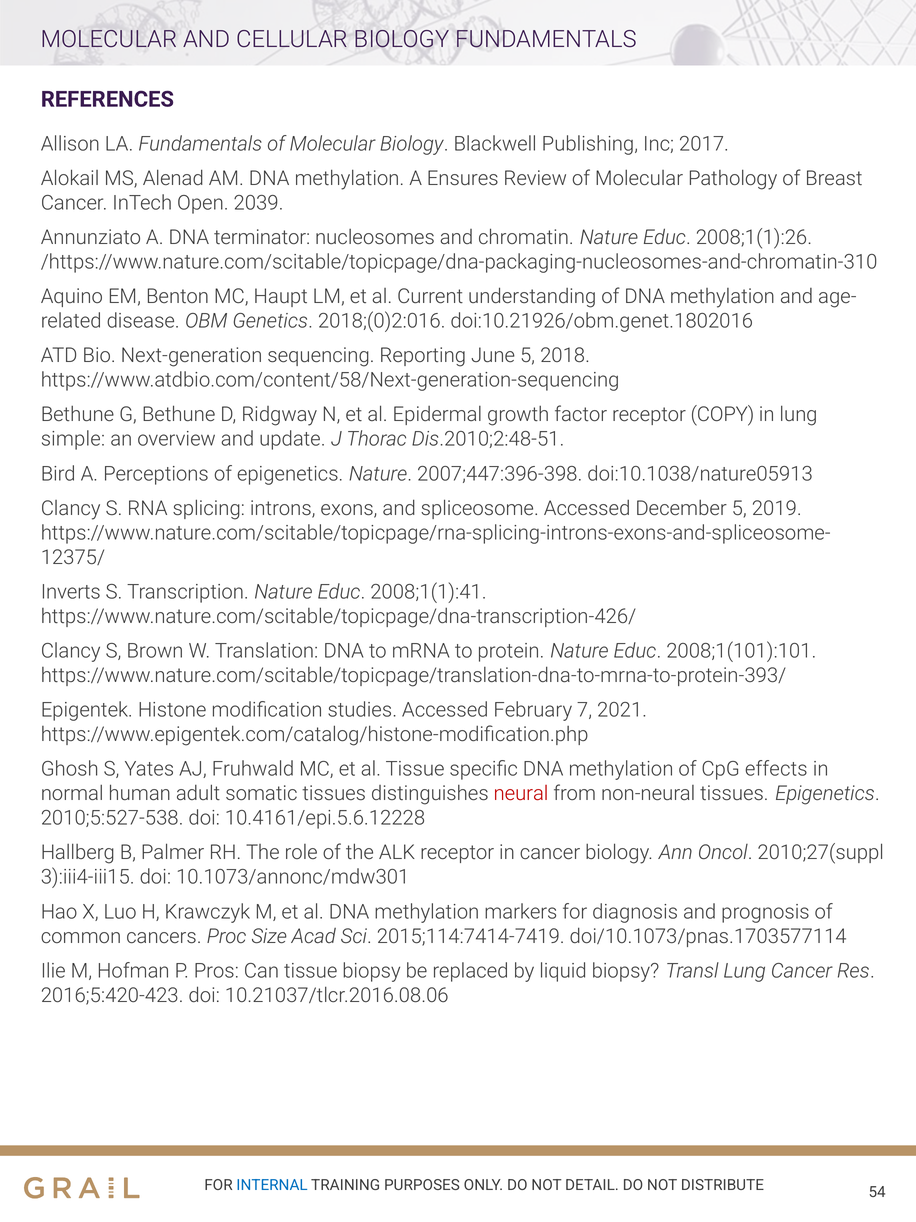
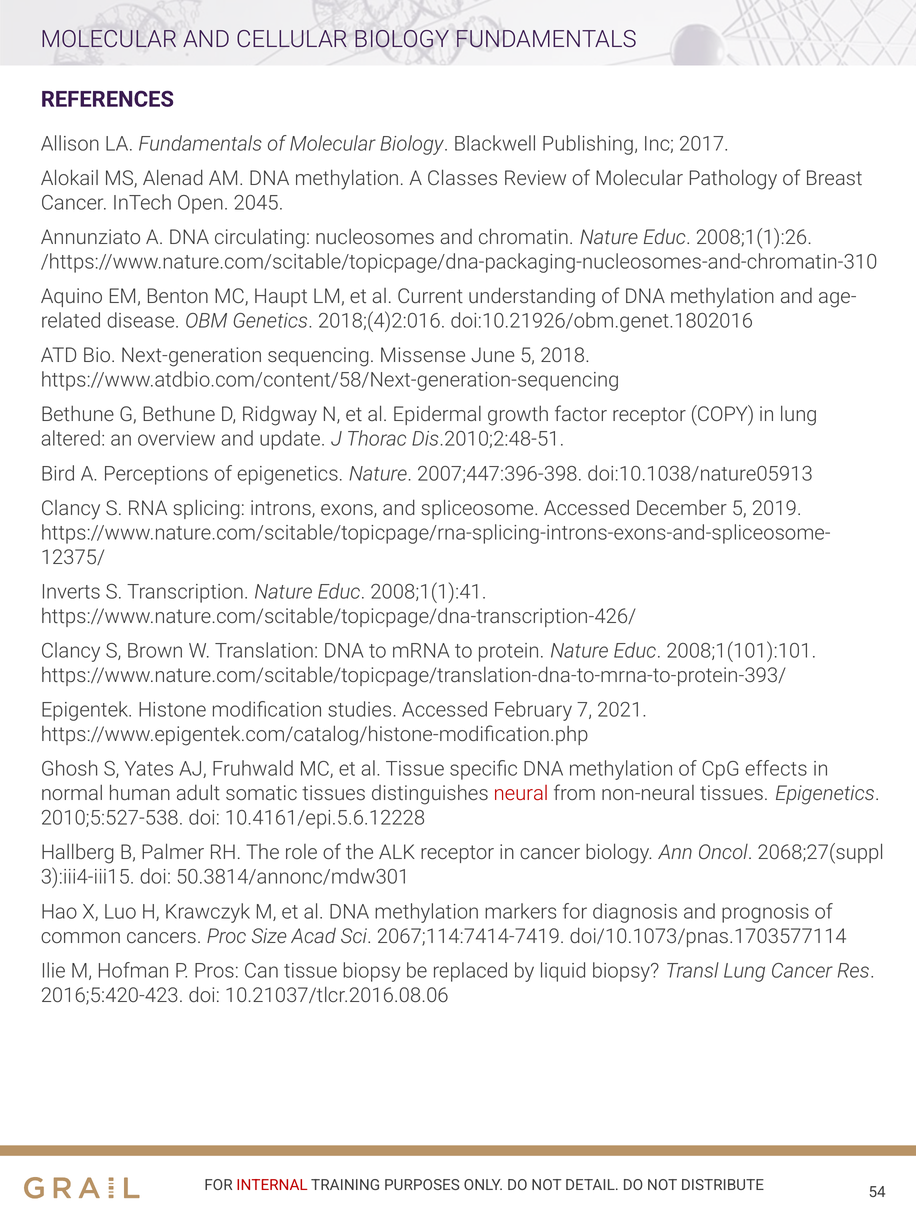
Ensures: Ensures -> Classes
2039: 2039 -> 2045
terminator: terminator -> circulating
2018;(0)2:016: 2018;(0)2:016 -> 2018;(4)2:016
Reporting: Reporting -> Missense
simple: simple -> altered
2010;27(suppl: 2010;27(suppl -> 2068;27(suppl
10.1073/annonc/mdw301: 10.1073/annonc/mdw301 -> 50.3814/annonc/mdw301
2015;114:7414-7419: 2015;114:7414-7419 -> 2067;114:7414-7419
INTERNAL colour: blue -> red
